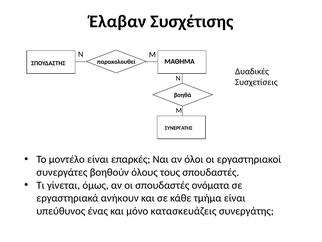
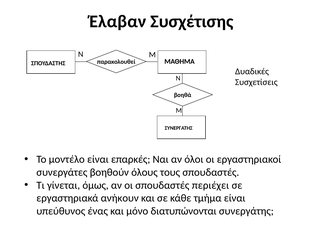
ονόματα: ονόματα -> περιέχει
κατασκευάζεις: κατασκευάζεις -> διατυπώνονται
